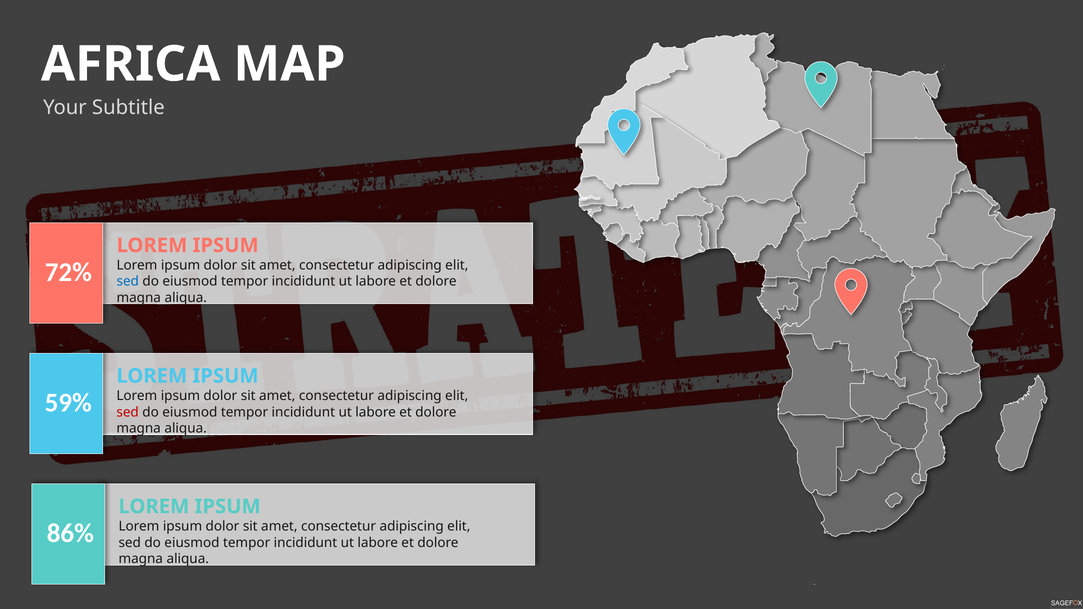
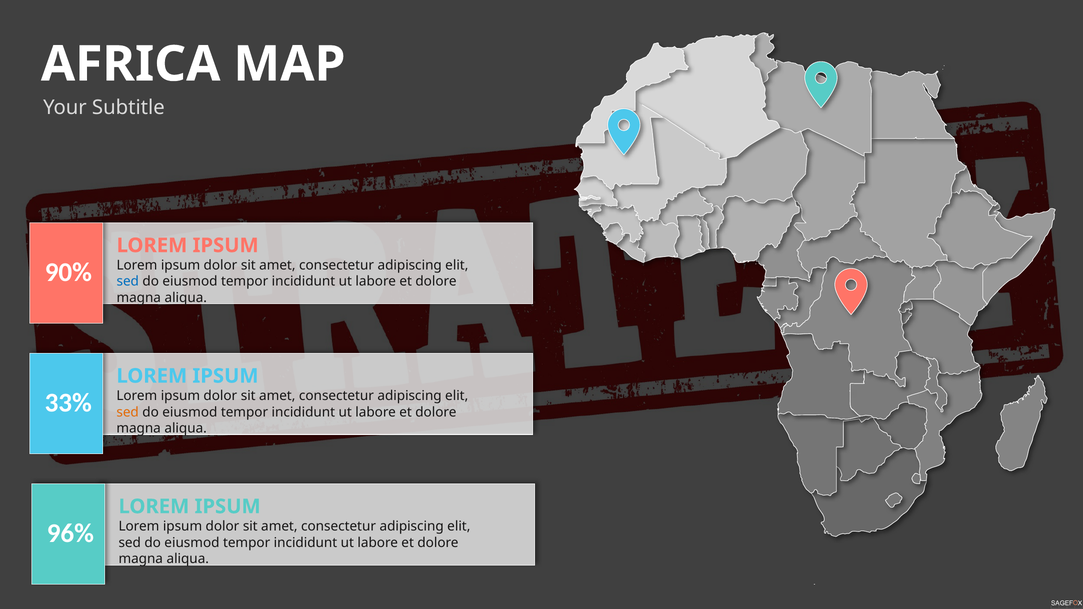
72%: 72% -> 90%
59%: 59% -> 33%
sed at (128, 412) colour: red -> orange
86%: 86% -> 96%
